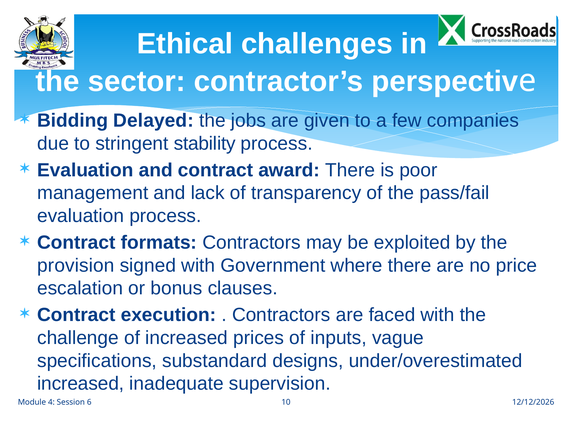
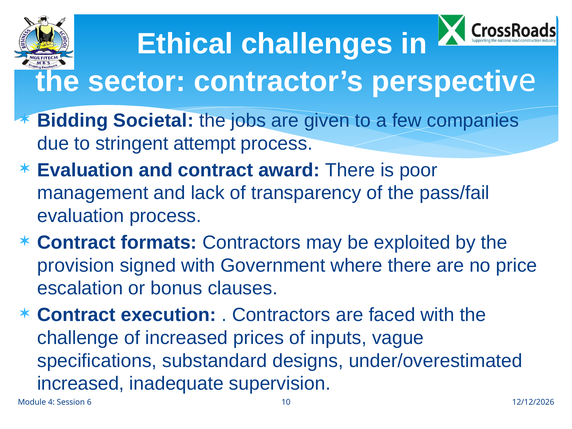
Delayed: Delayed -> Societal
stability: stability -> attempt
